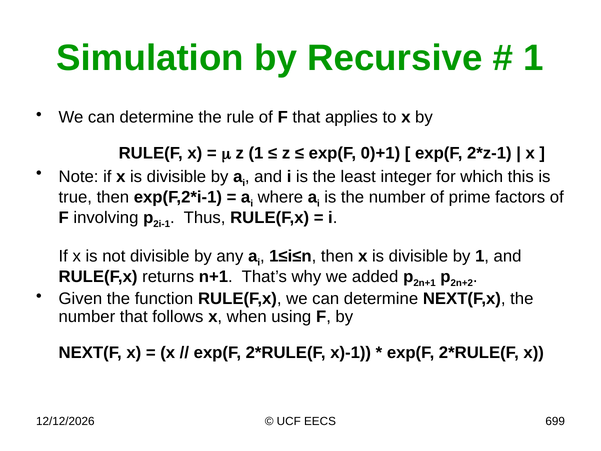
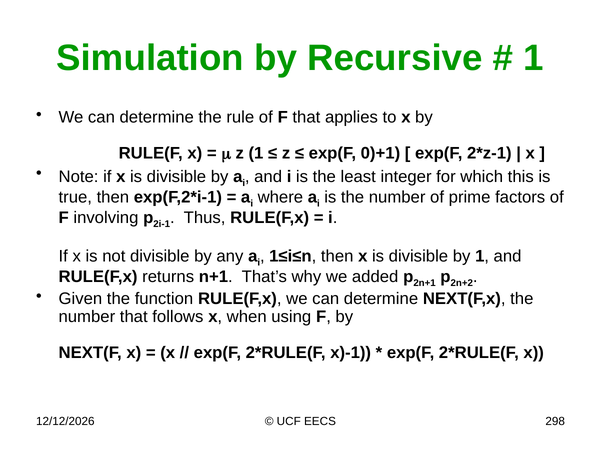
699: 699 -> 298
